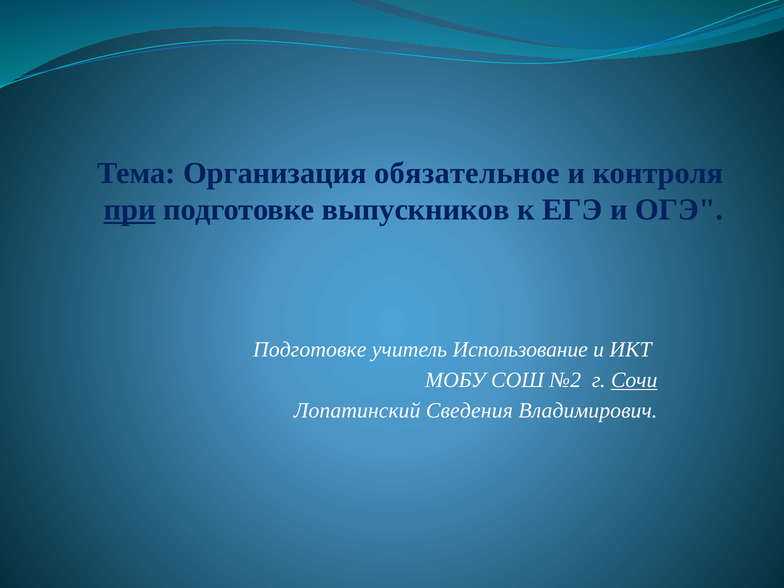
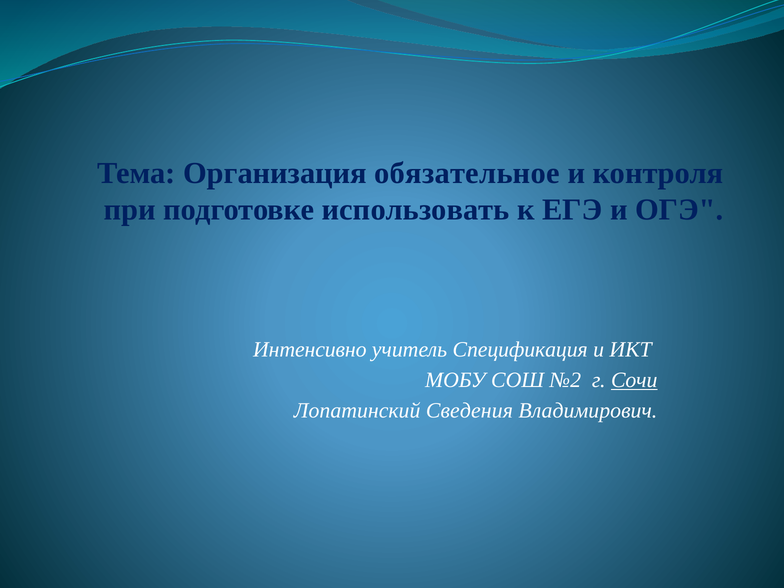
при underline: present -> none
выпускников: выпускников -> использовать
Подготовке at (310, 350): Подготовке -> Интенсивно
Использование: Использование -> Спецификация
